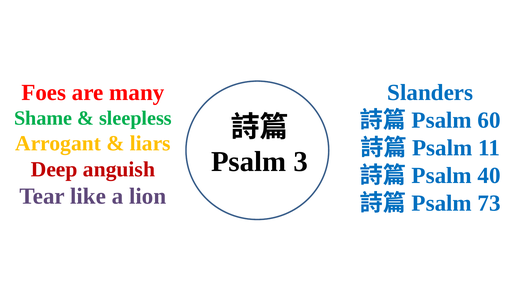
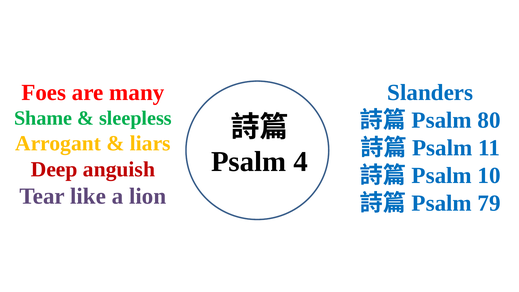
60: 60 -> 80
3: 3 -> 4
40: 40 -> 10
73: 73 -> 79
